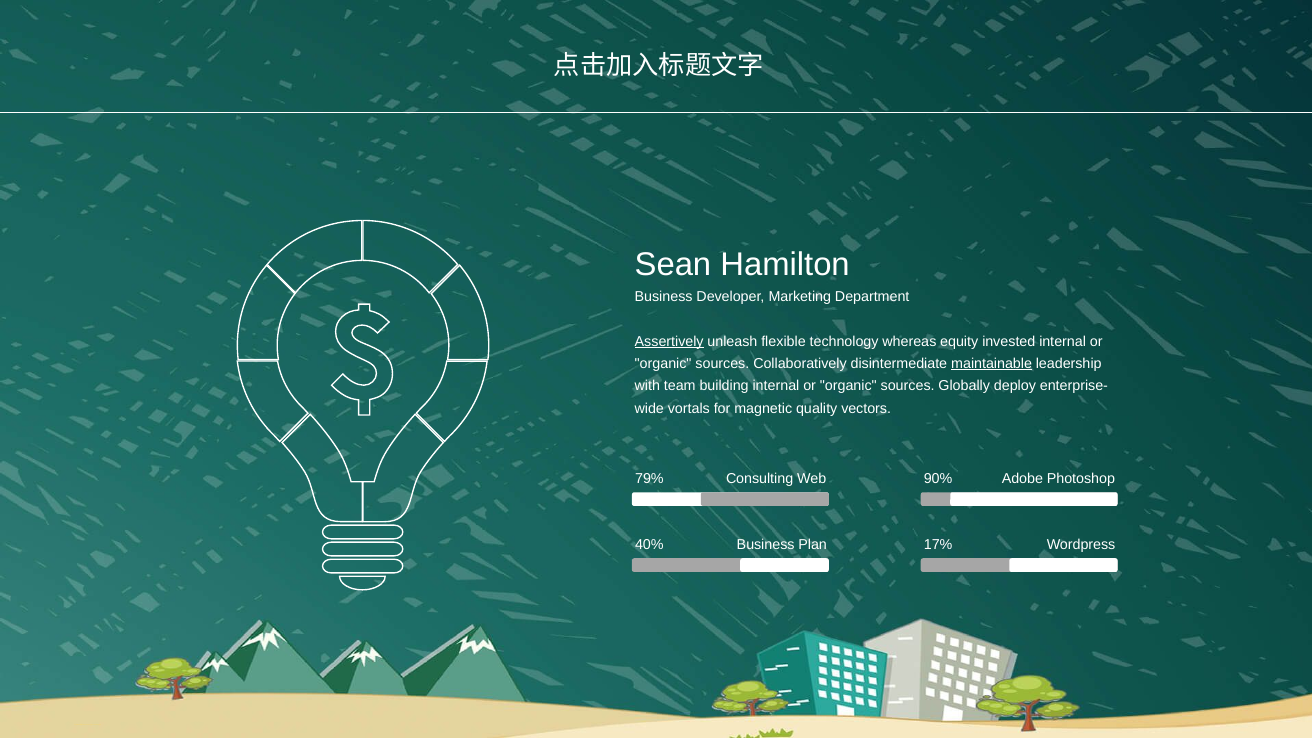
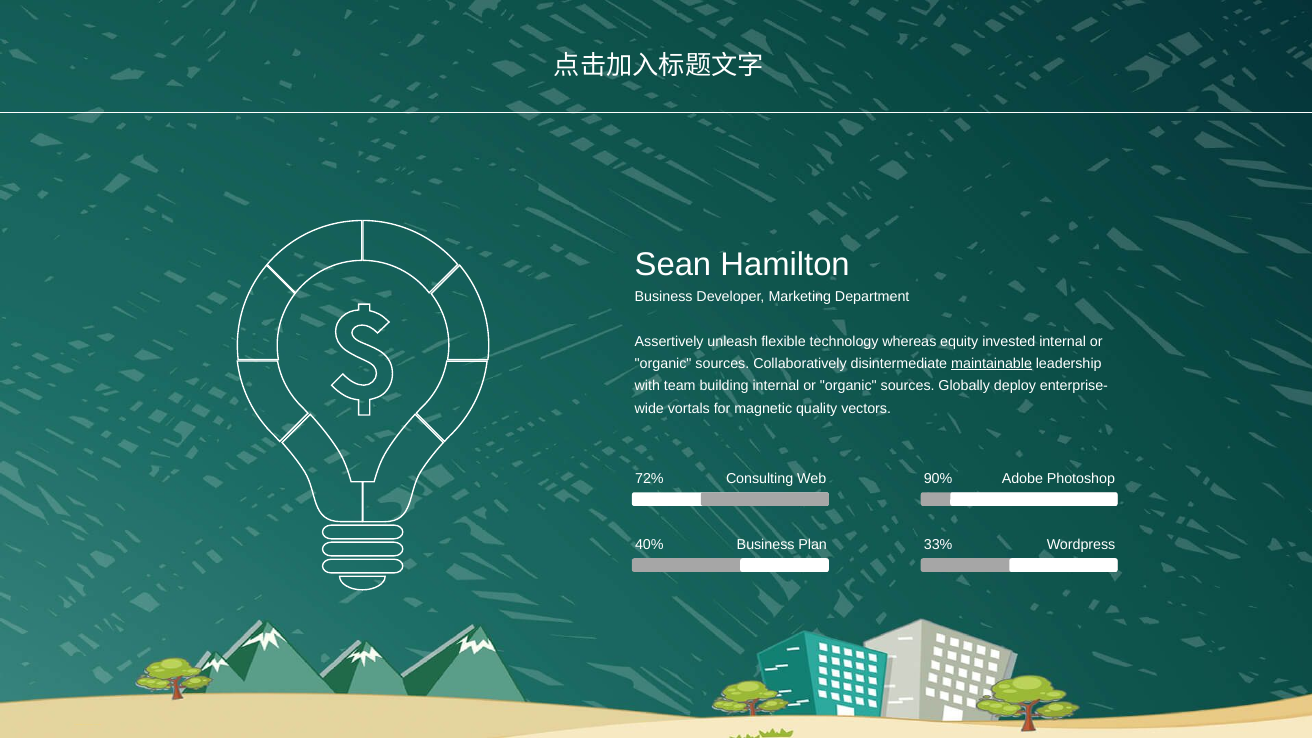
Assertively underline: present -> none
79%: 79% -> 72%
17%: 17% -> 33%
